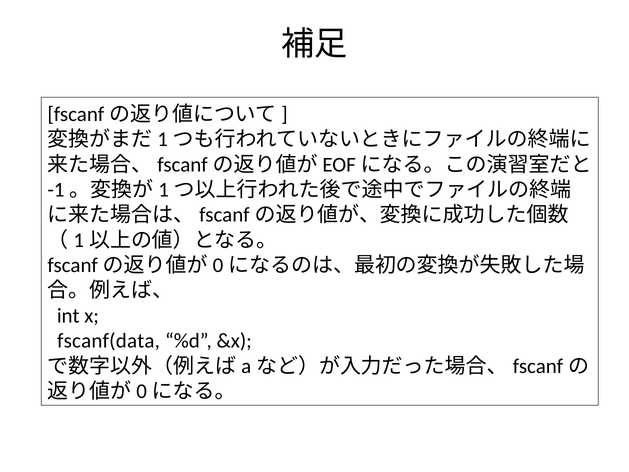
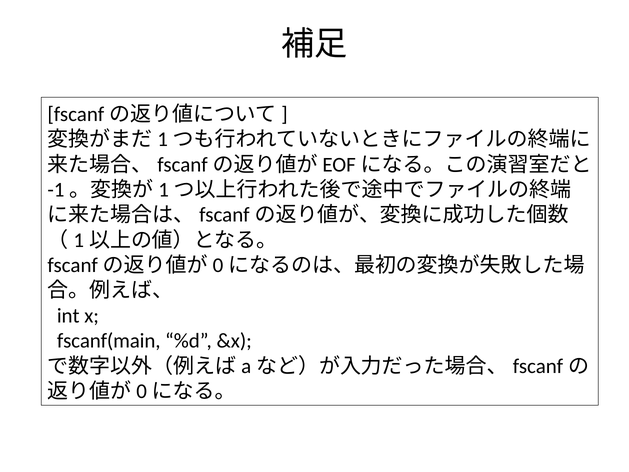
fscanf(data: fscanf(data -> fscanf(main
